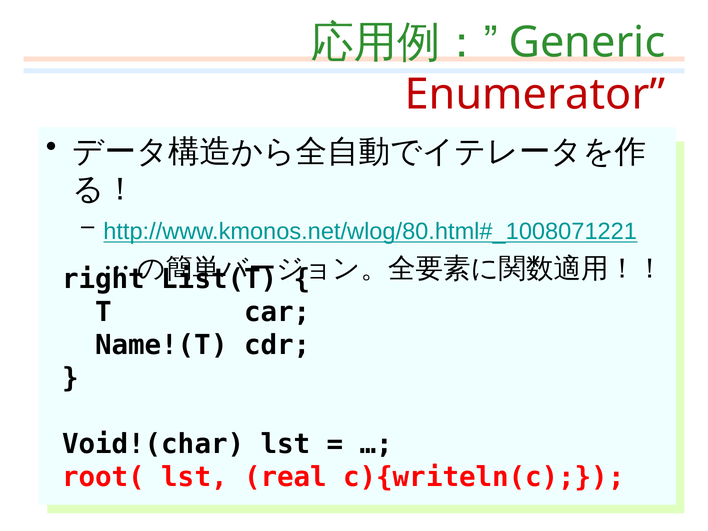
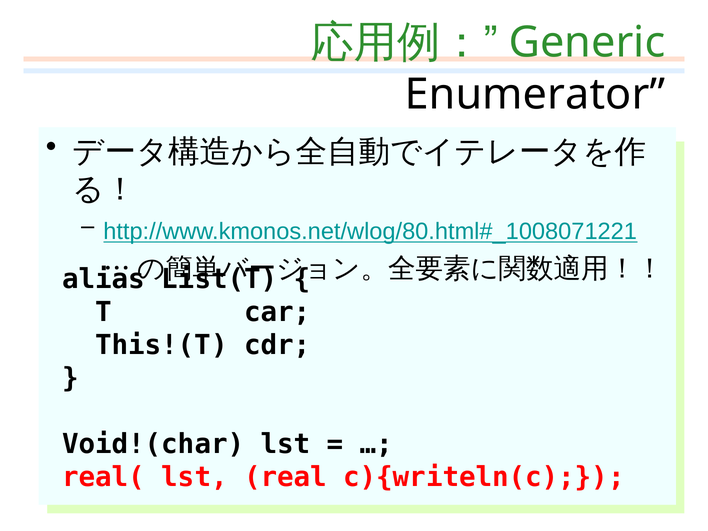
Enumerator colour: red -> black
right: right -> alias
Name!(T: Name!(T -> This!(T
root(: root( -> real(
